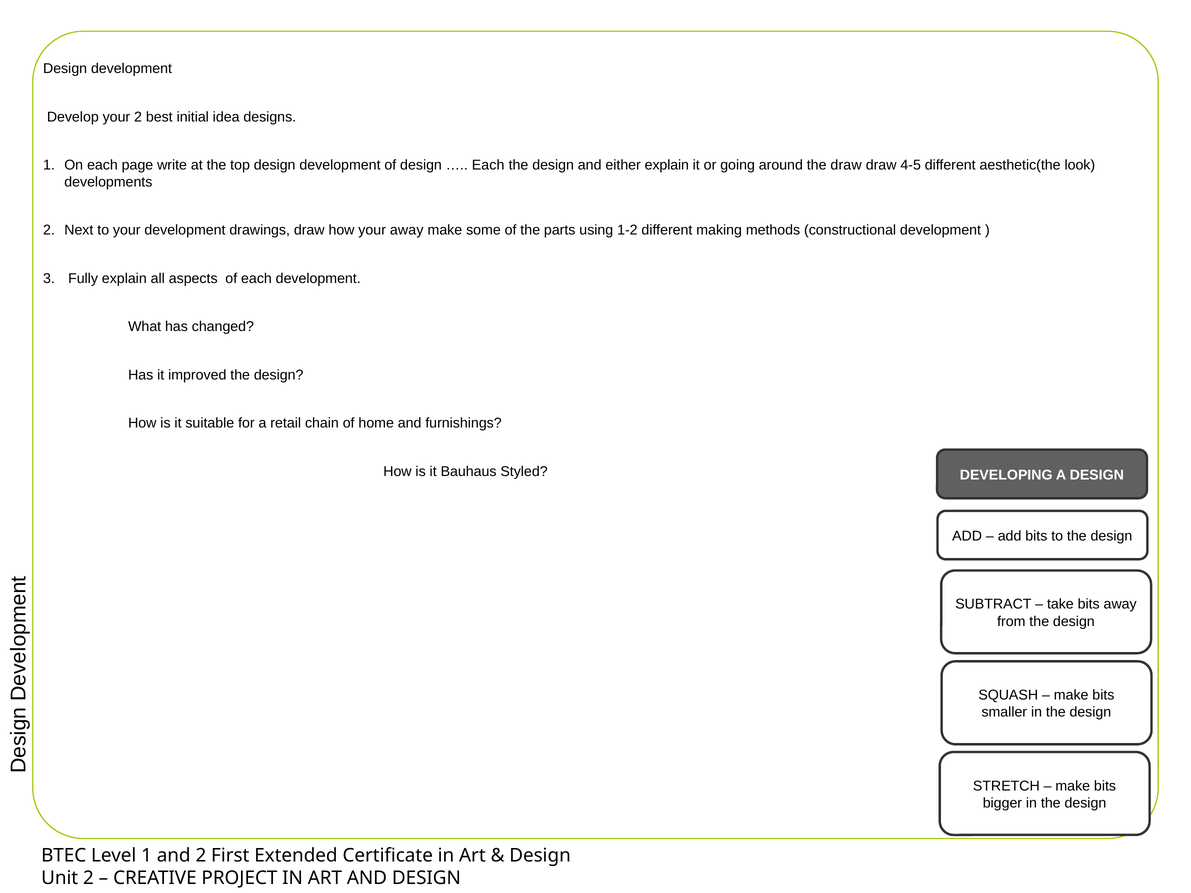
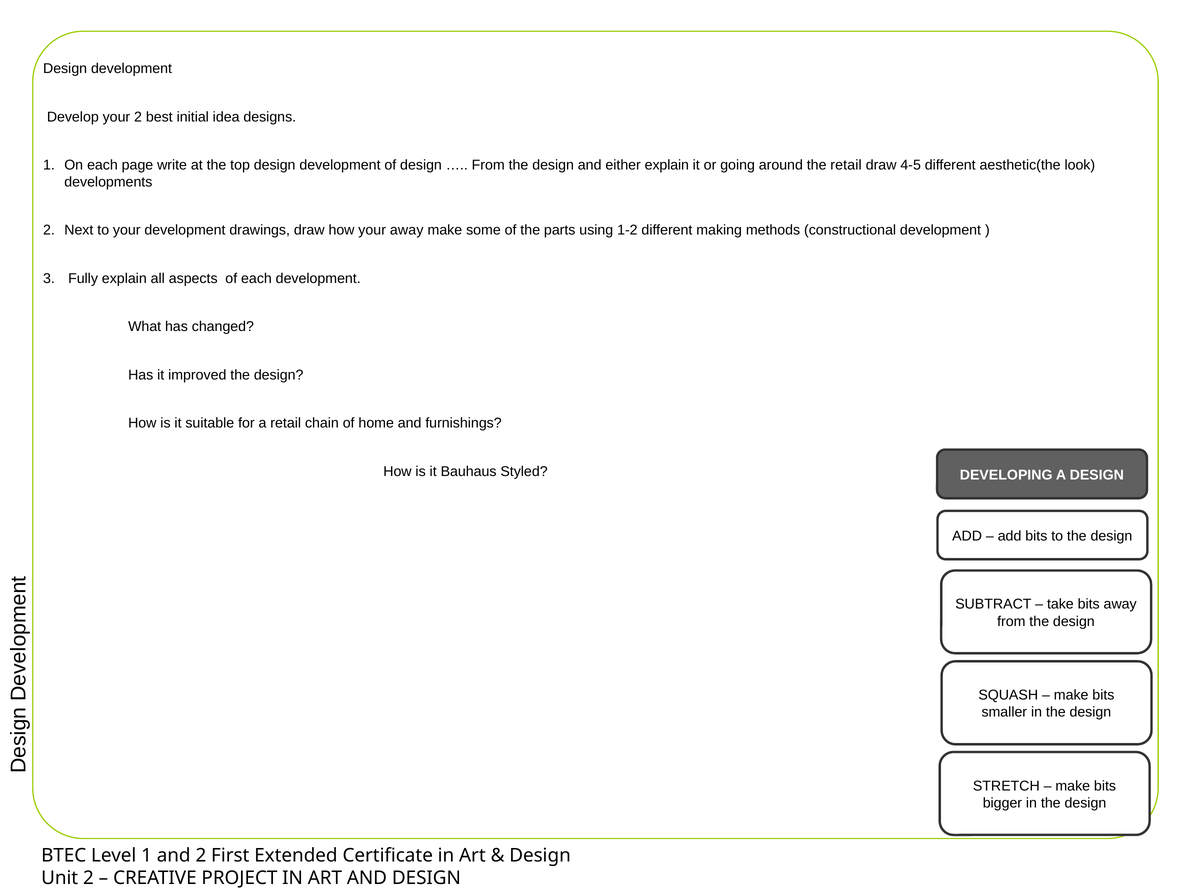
Each at (488, 165): Each -> From
the draw: draw -> retail
